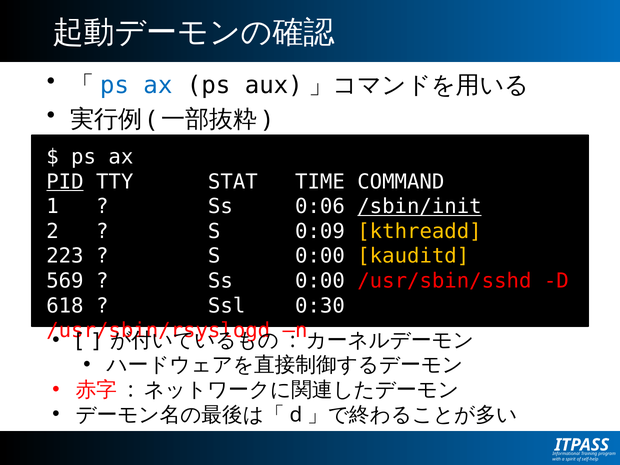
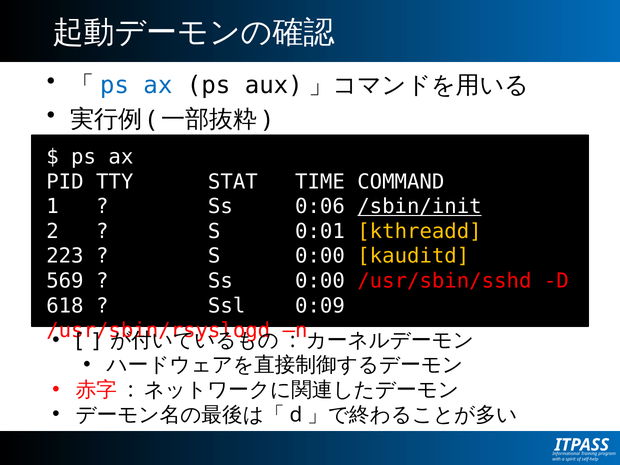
PID underline: present -> none
0:09: 0:09 -> 0:01
0:30: 0:30 -> 0:09
